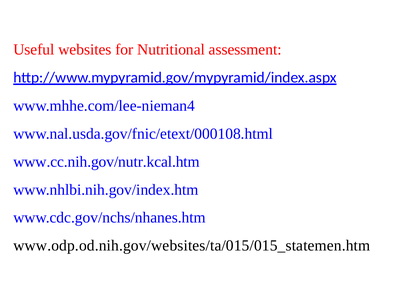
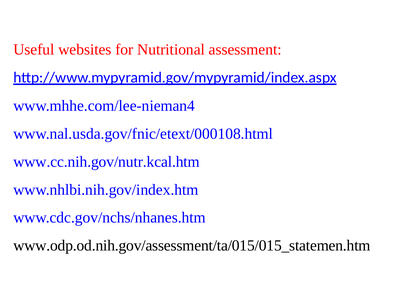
www.odp.od.nih.gov/websites/ta/015/015_statemen.htm: www.odp.od.nih.gov/websites/ta/015/015_statemen.htm -> www.odp.od.nih.gov/assessment/ta/015/015_statemen.htm
